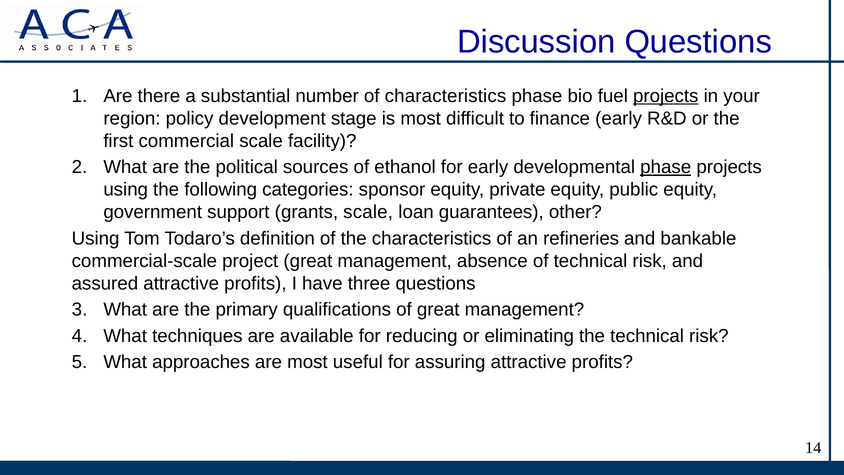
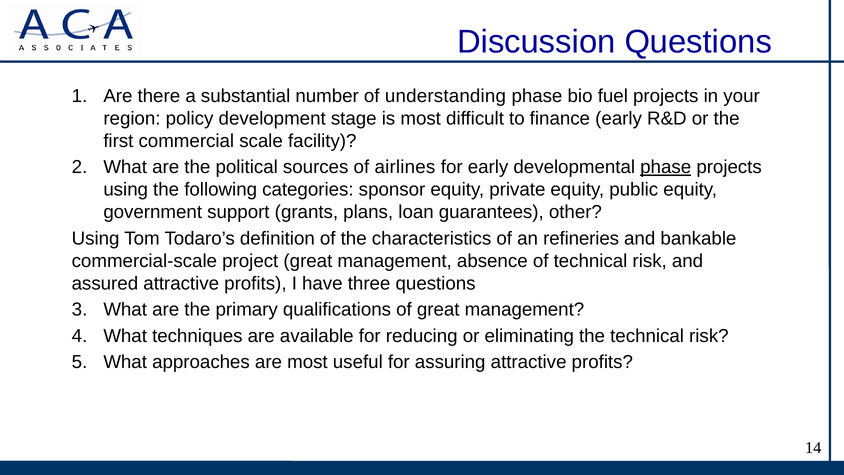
of characteristics: characteristics -> understanding
projects at (666, 96) underline: present -> none
ethanol: ethanol -> airlines
grants scale: scale -> plans
